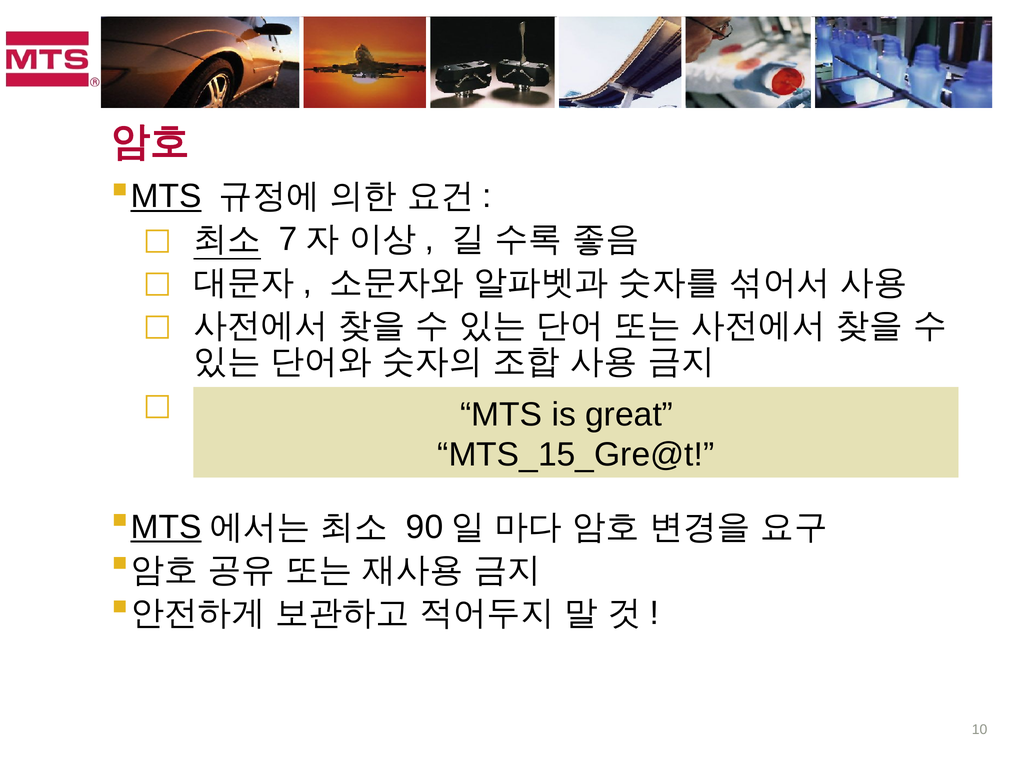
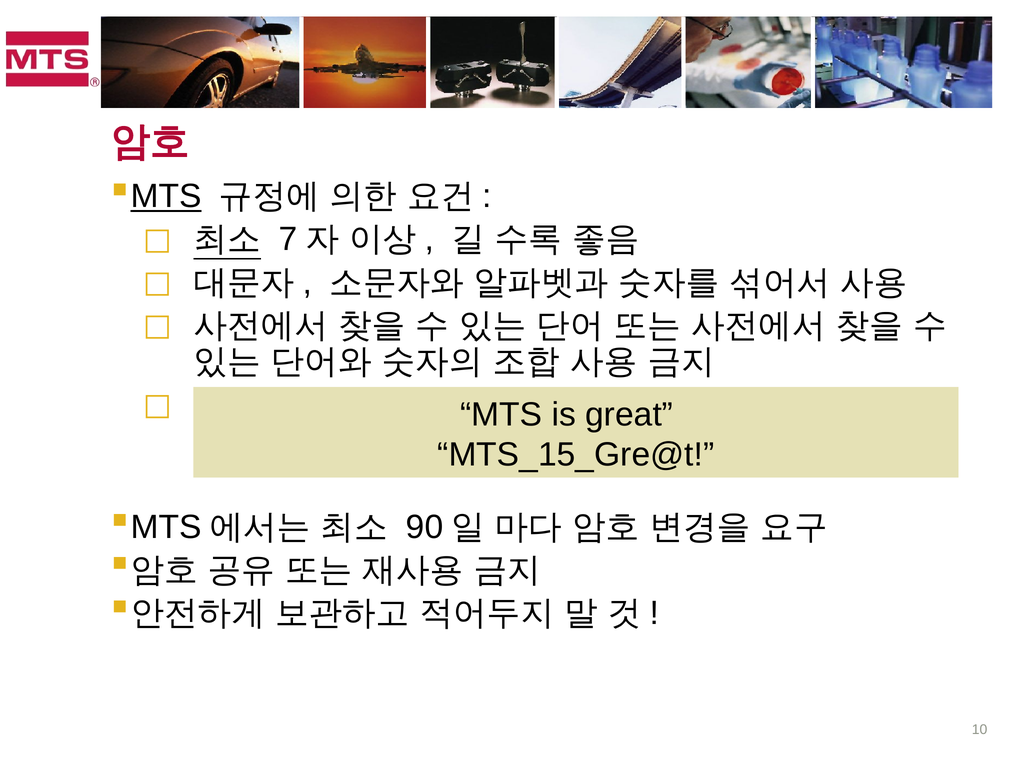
MTS at (166, 527) underline: present -> none
